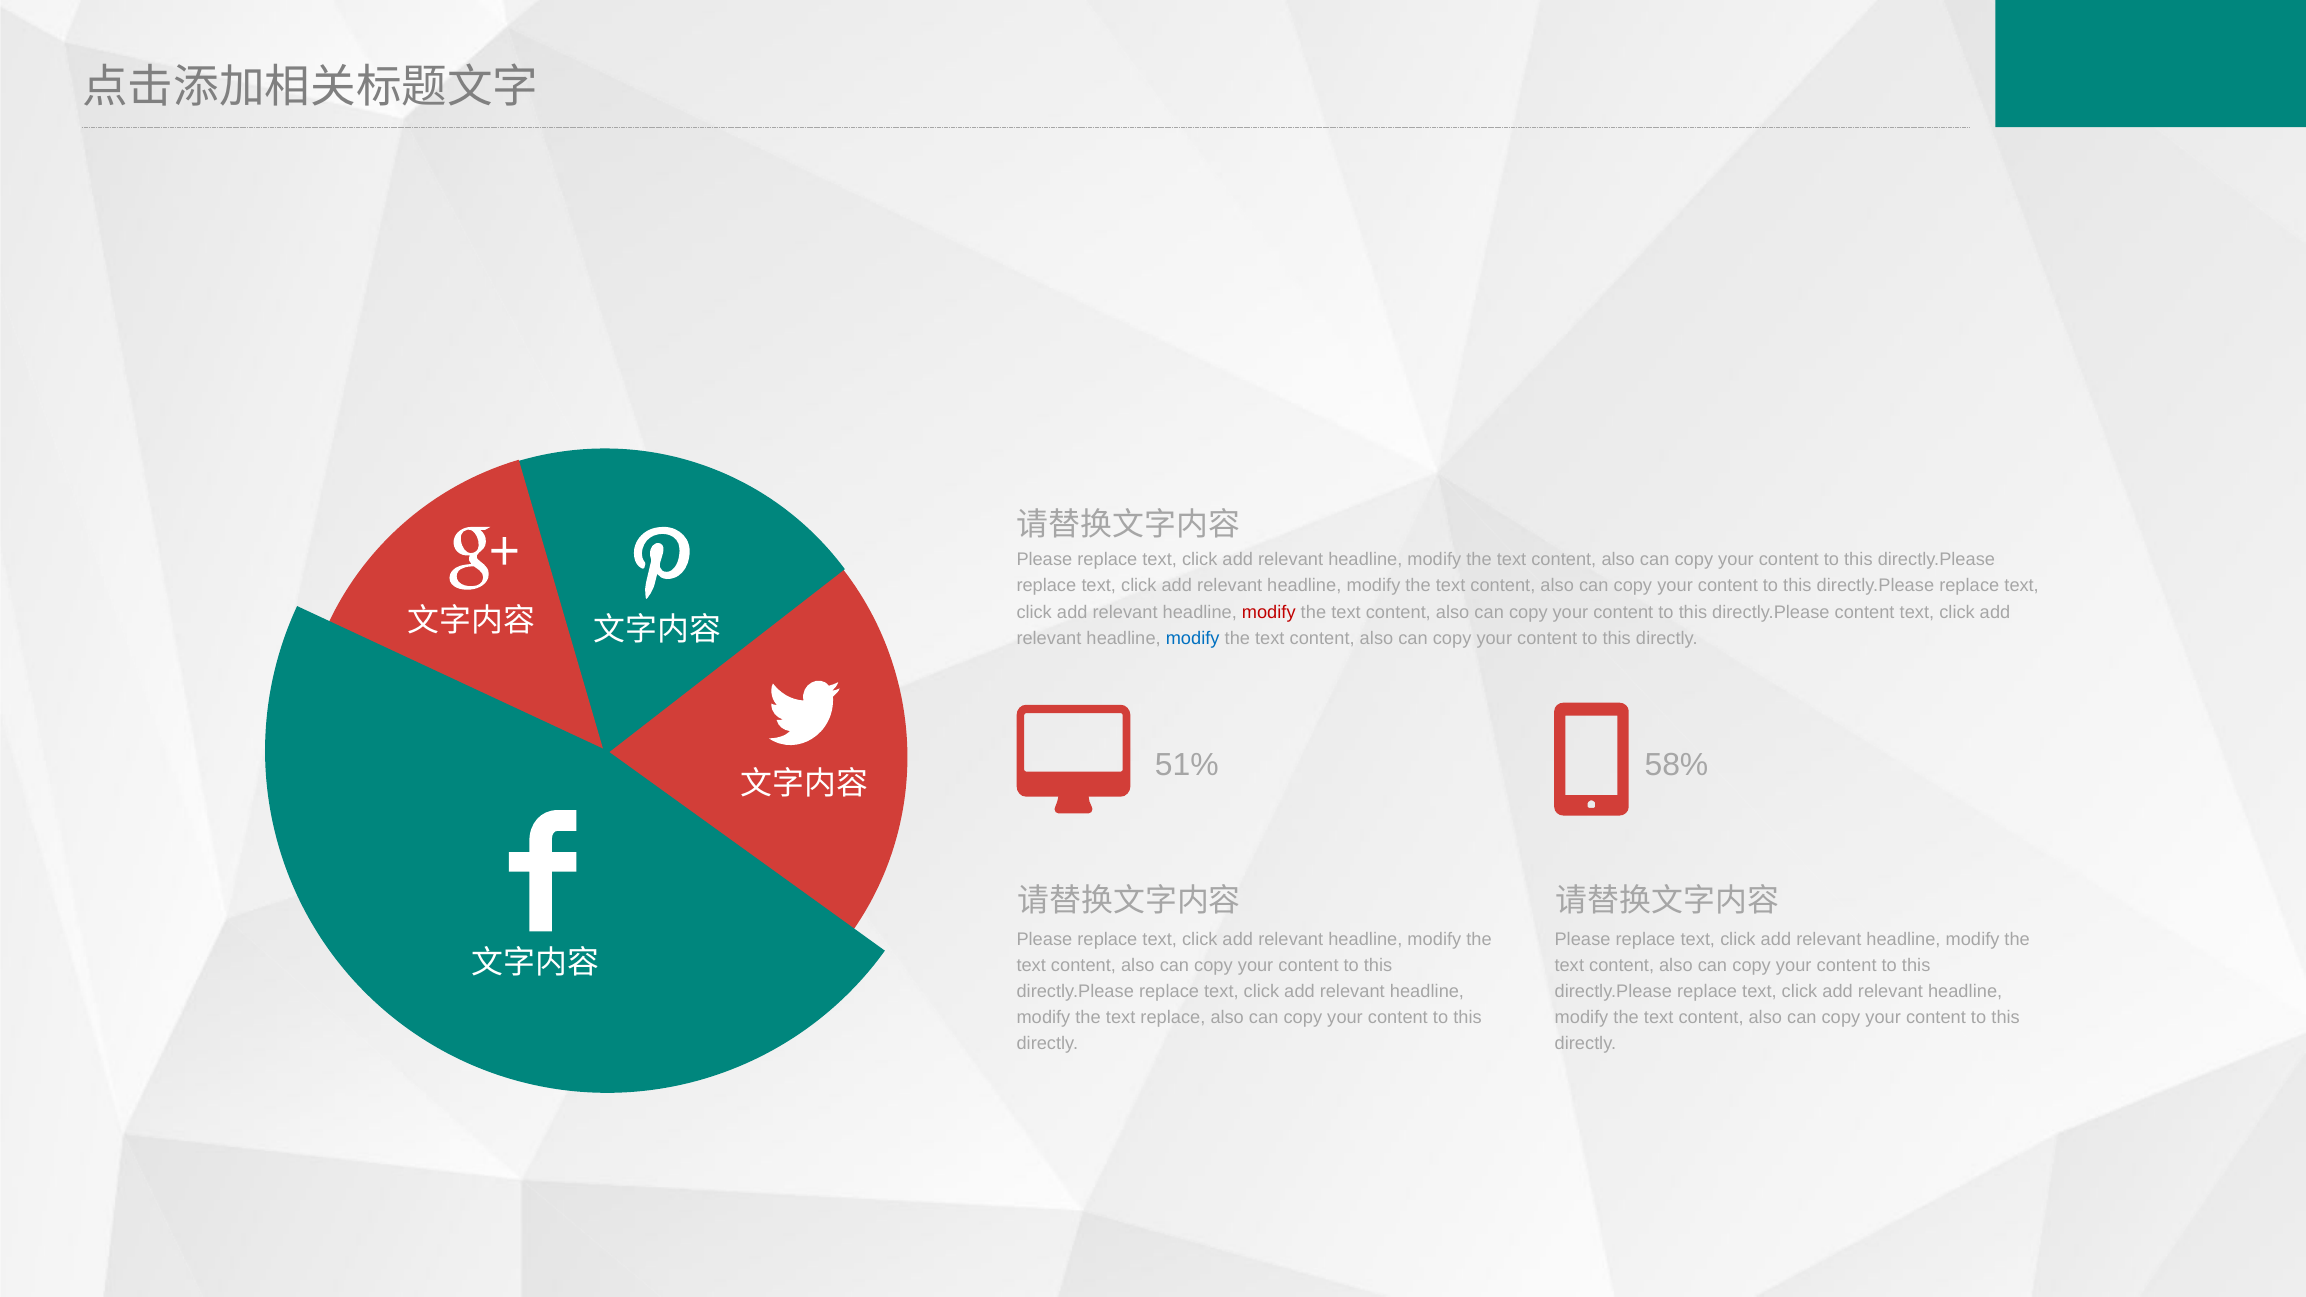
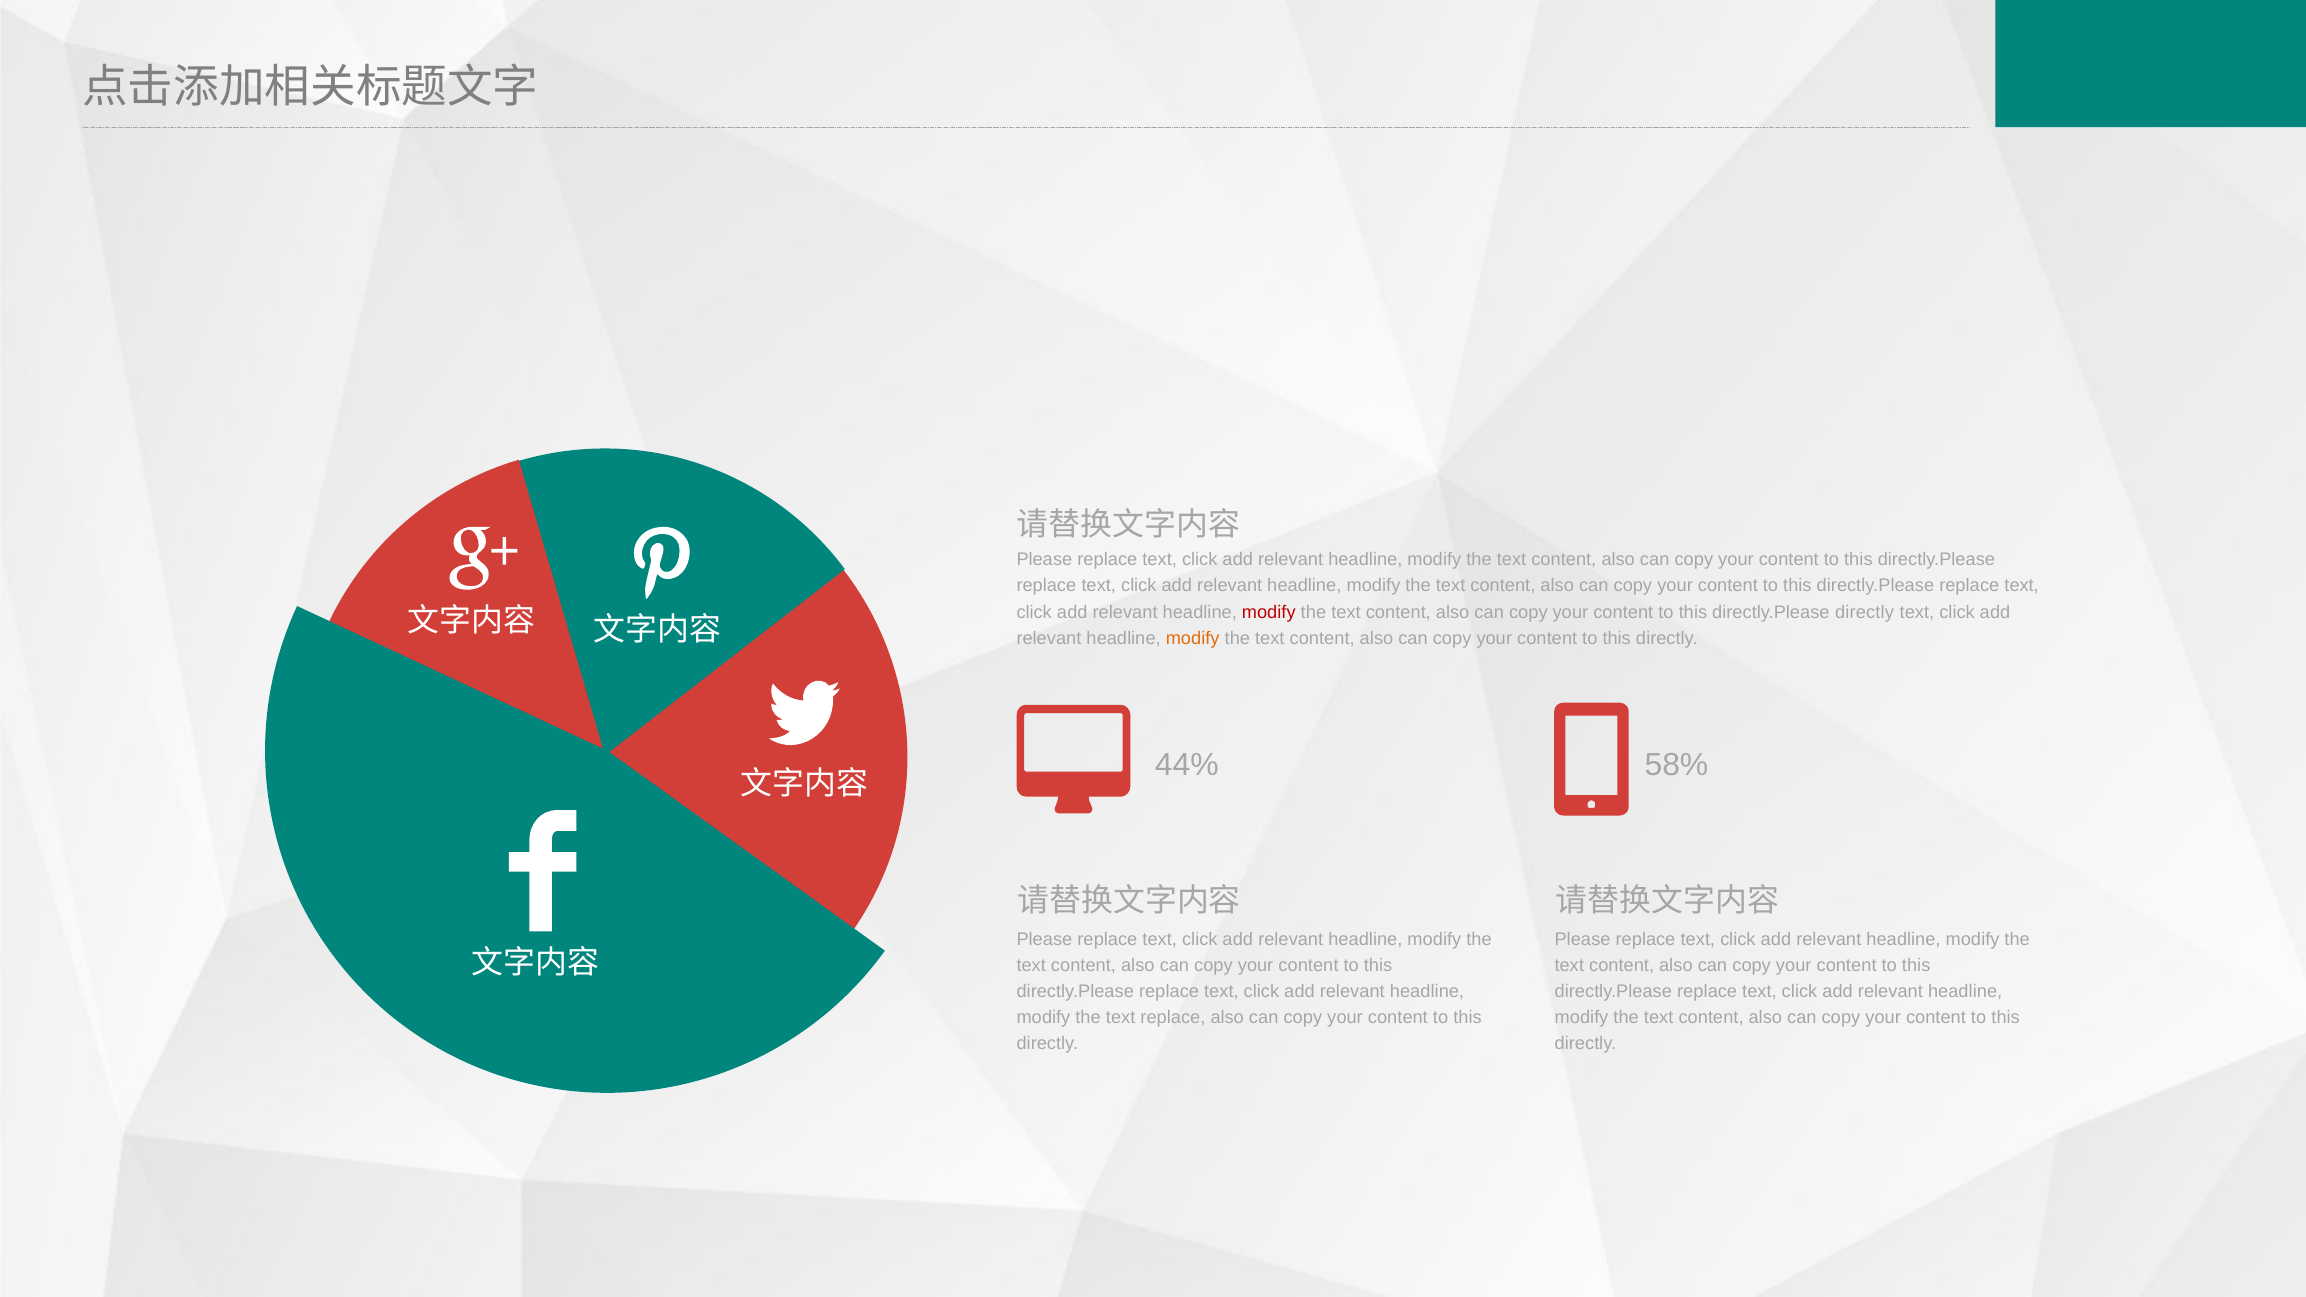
directly.Please content: content -> directly
modify at (1193, 638) colour: blue -> orange
51%: 51% -> 44%
